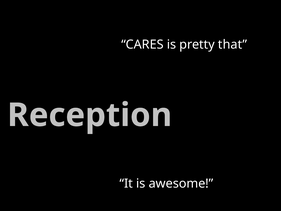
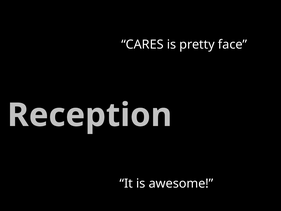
that: that -> face
